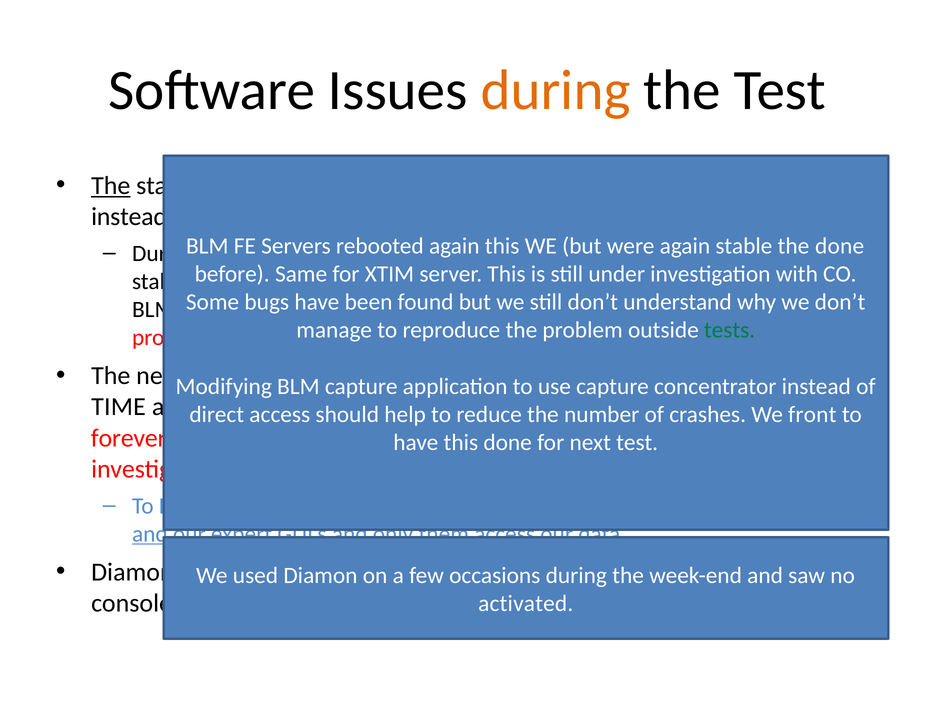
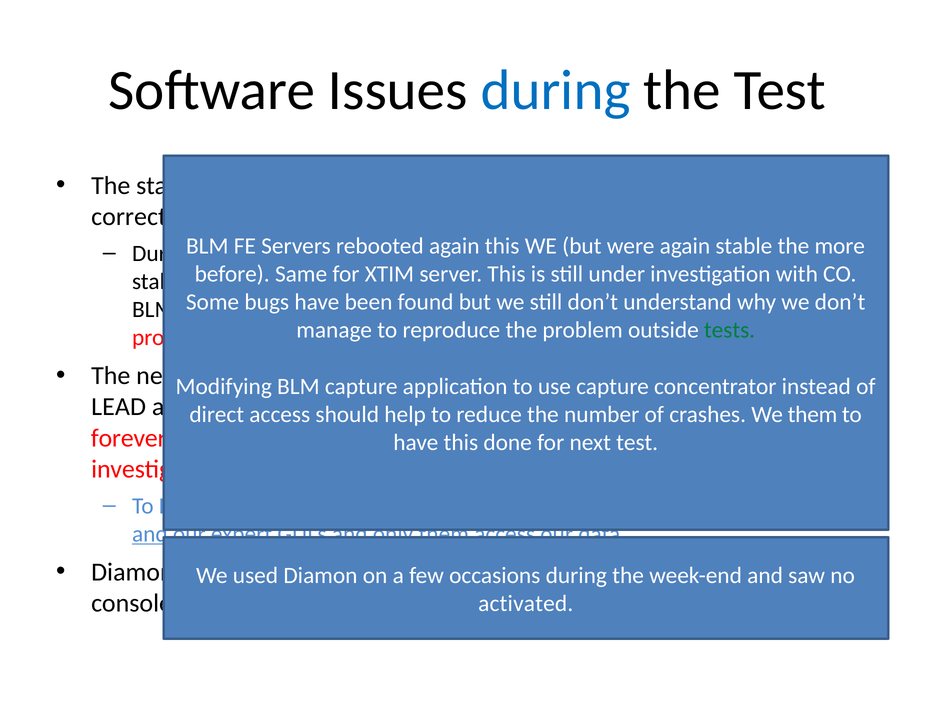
during at (555, 91) colour: orange -> blue
The at (111, 186) underline: present -> none
instead at (129, 217): instead -> correct
done at (840, 246): done -> more
TIME: TIME -> LEAD
front at (812, 415): front -> them
